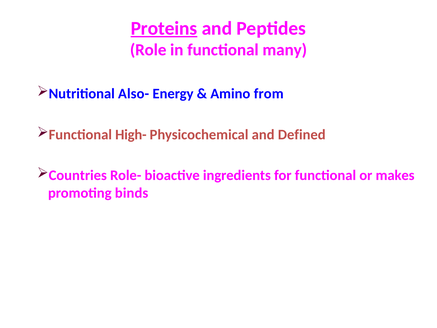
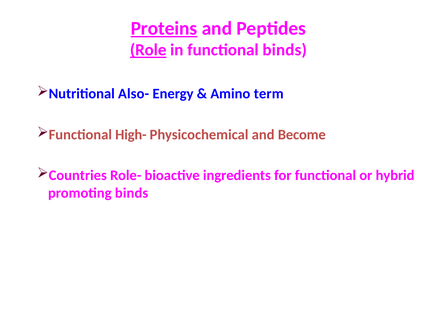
Role underline: none -> present
functional many: many -> binds
from: from -> term
Defined: Defined -> Become
makes: makes -> hybrid
